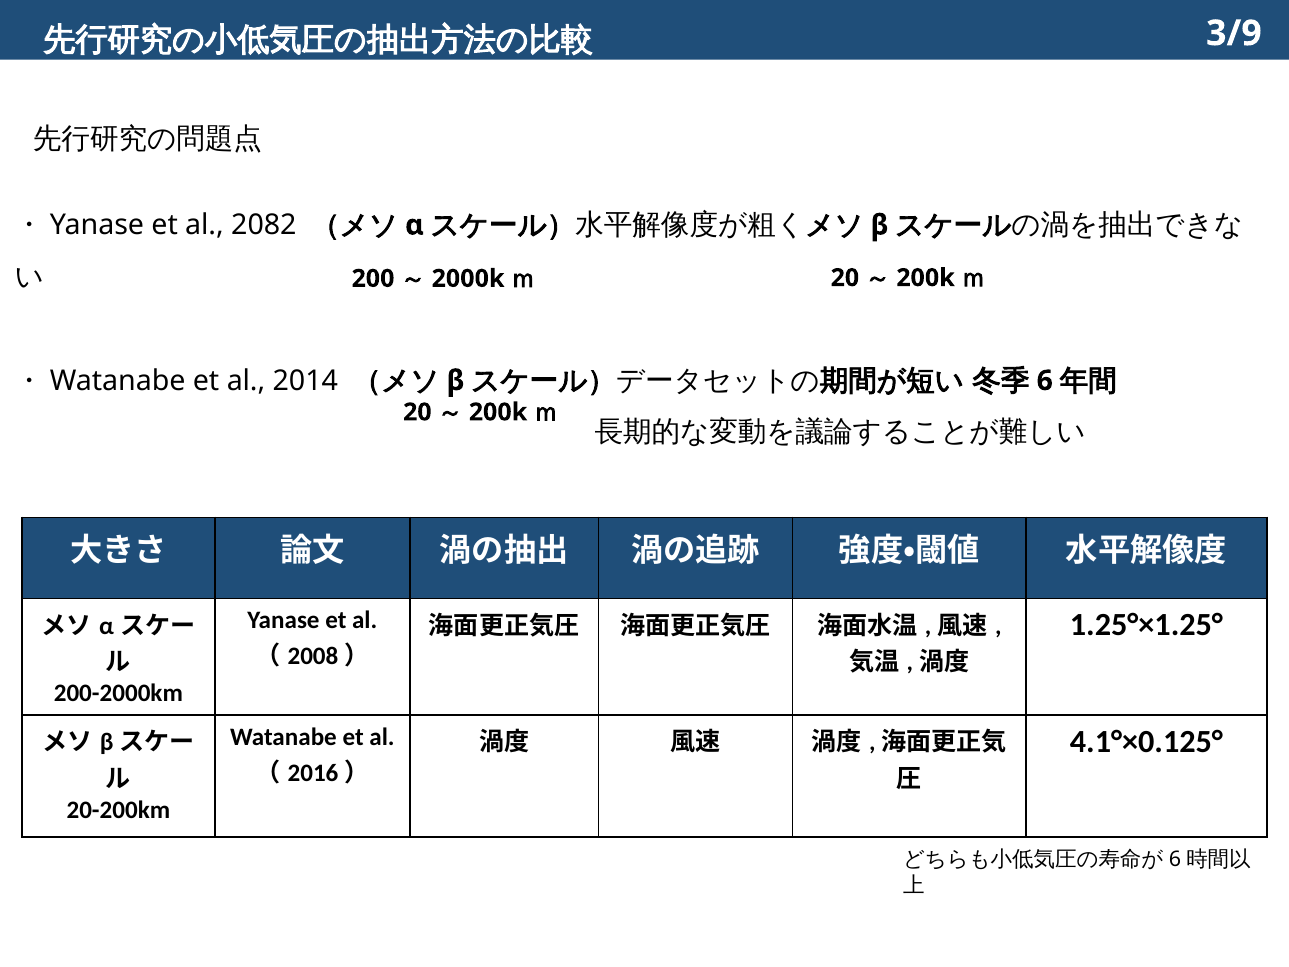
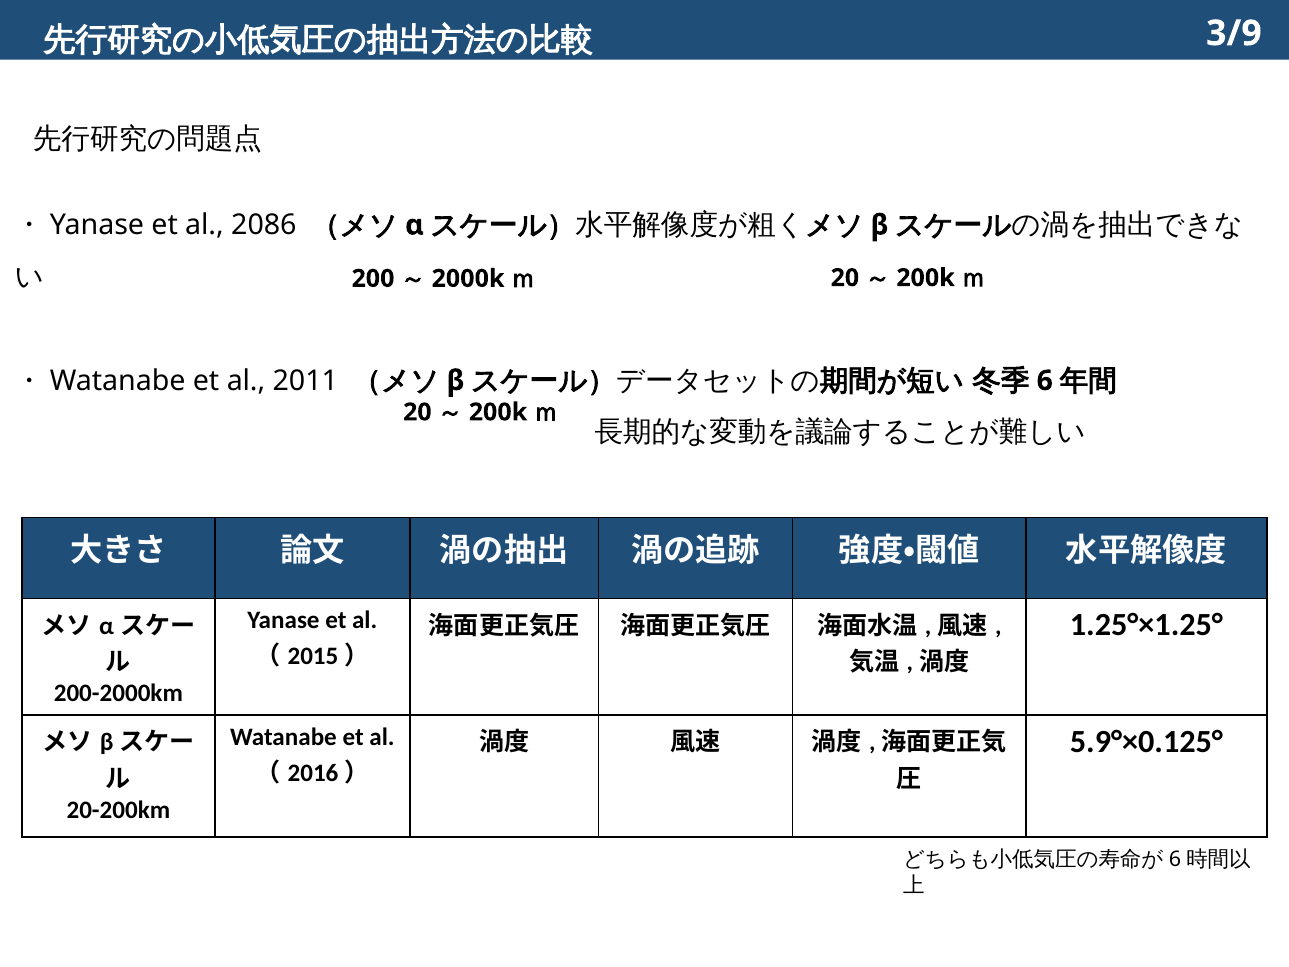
2082: 2082 -> 2086
2014: 2014 -> 2011
2008: 2008 -> 2015
4.1°×0.125°: 4.1°×0.125° -> 5.9°×0.125°
